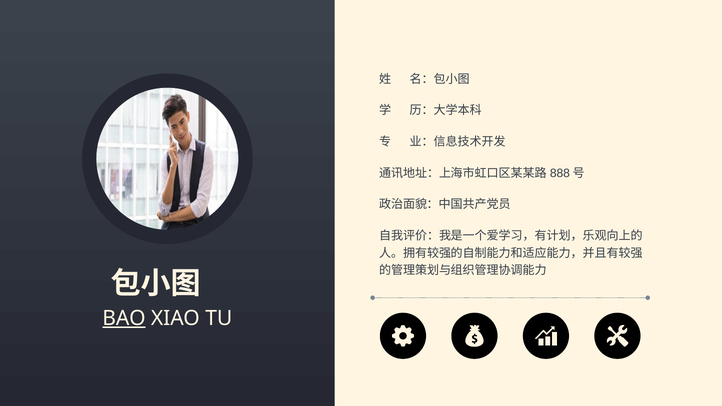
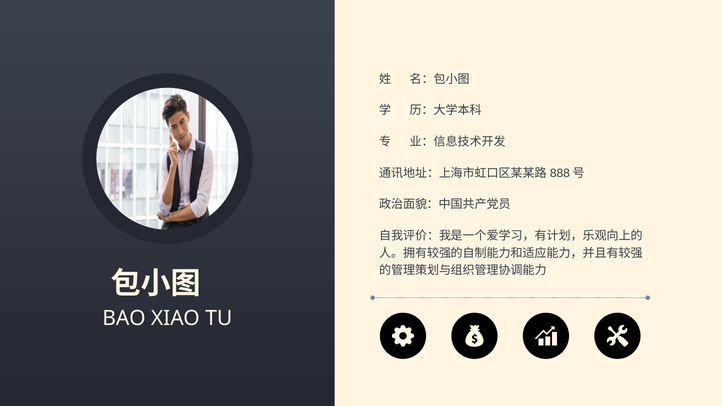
BAO underline: present -> none
